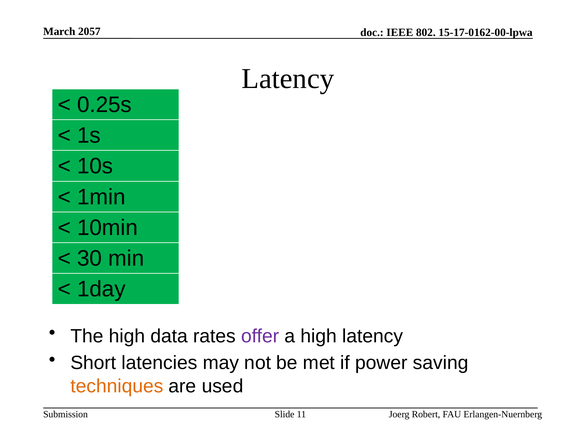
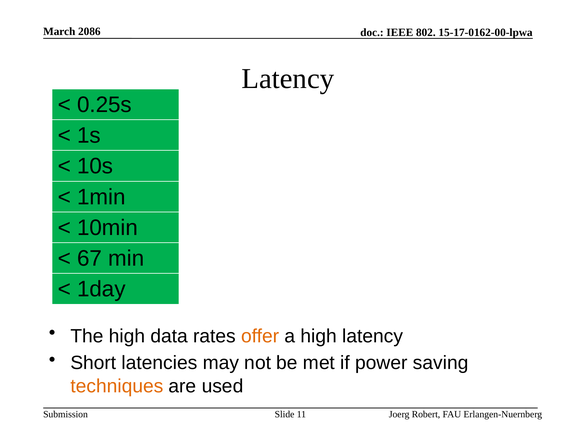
2057: 2057 -> 2086
30: 30 -> 67
offer colour: purple -> orange
